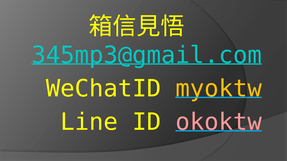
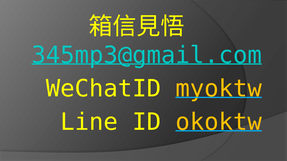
okoktw colour: pink -> yellow
